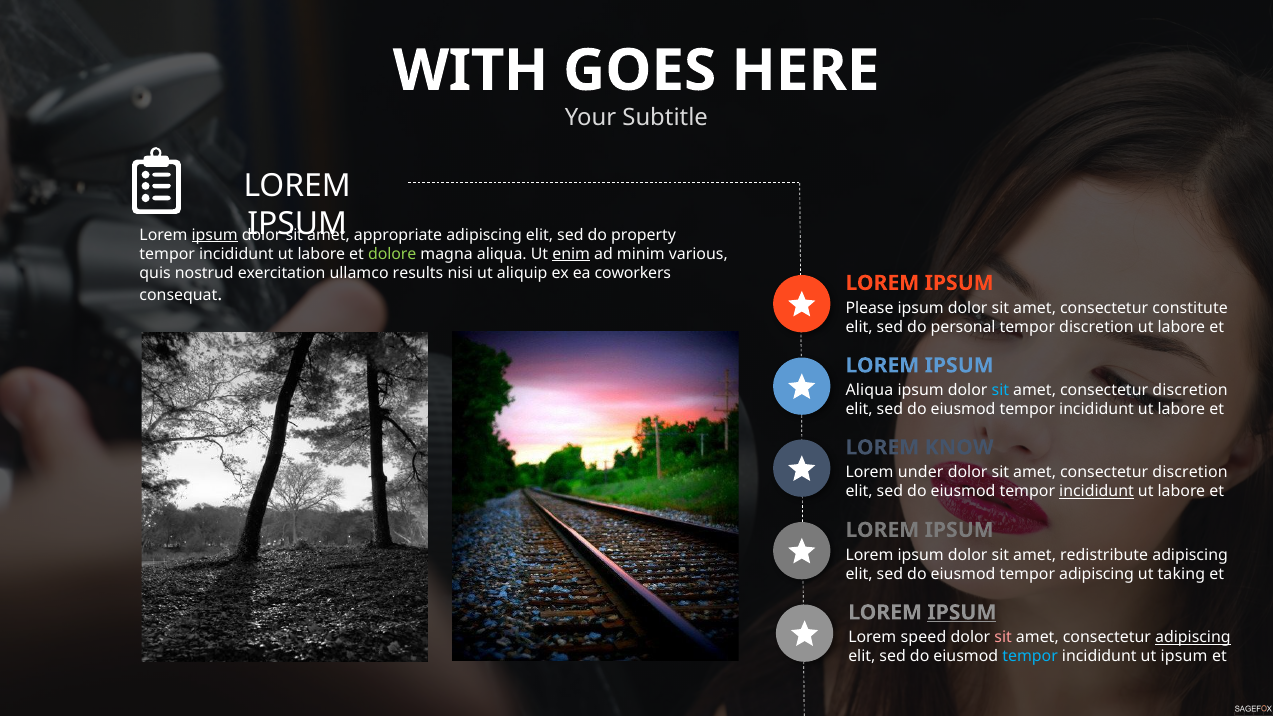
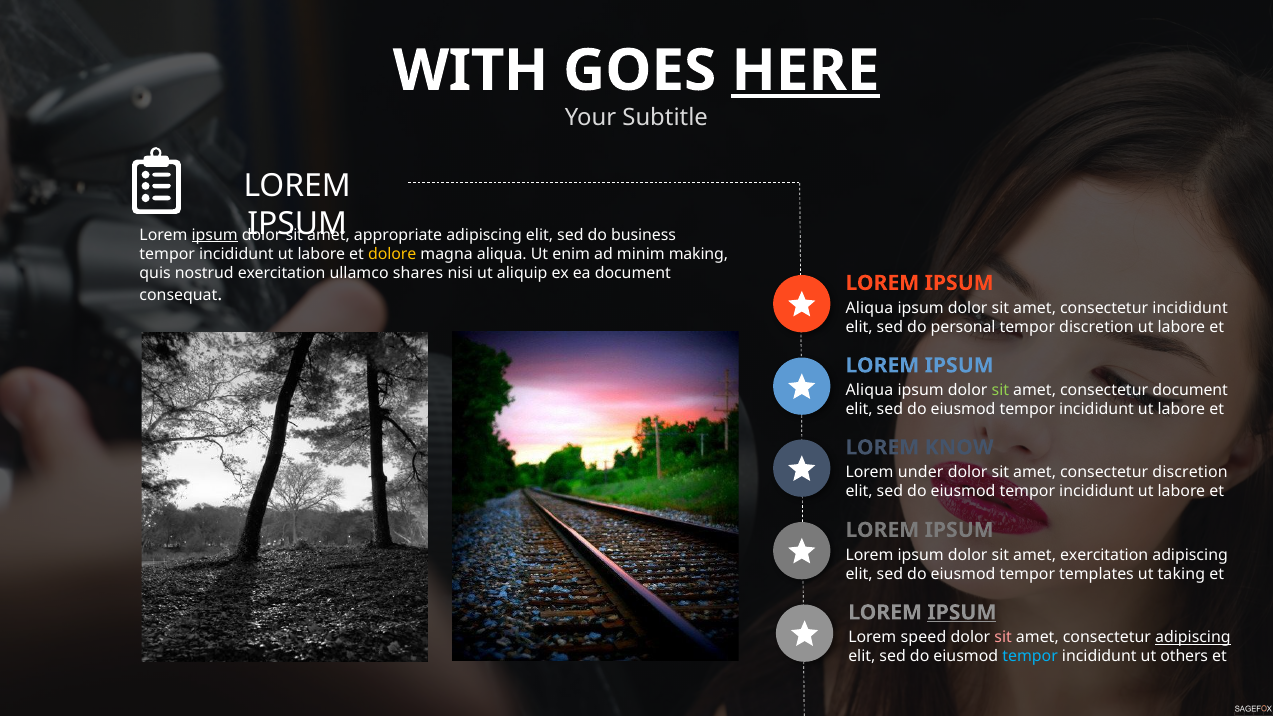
HERE underline: none -> present
property: property -> business
dolore colour: light green -> yellow
enim underline: present -> none
various: various -> making
results: results -> shares
ea coworkers: coworkers -> document
Please at (870, 308): Please -> Aliqua
consectetur constitute: constitute -> incididunt
sit at (1000, 391) colour: light blue -> light green
discretion at (1190, 391): discretion -> document
incididunt at (1097, 492) underline: present -> none
amet redistribute: redistribute -> exercitation
tempor adipiscing: adipiscing -> templates
ut ipsum: ipsum -> others
